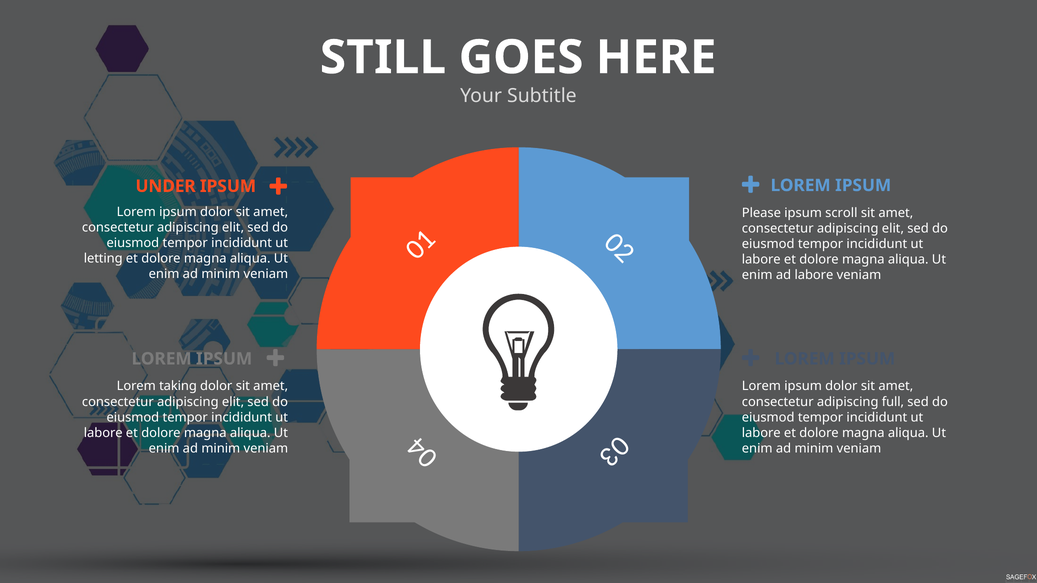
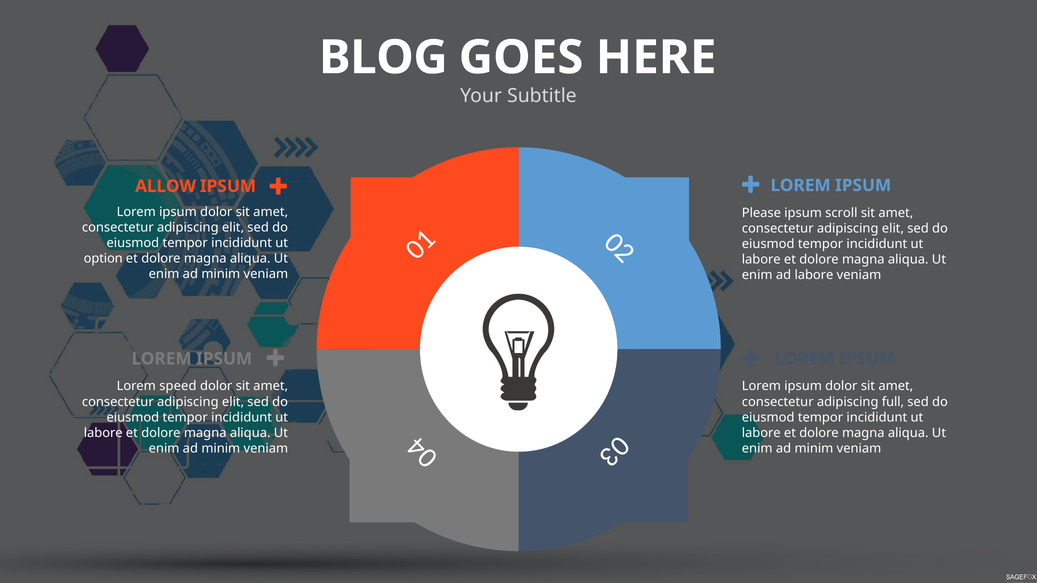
STILL: STILL -> BLOG
UNDER: UNDER -> ALLOW
letting: letting -> option
taking: taking -> speed
